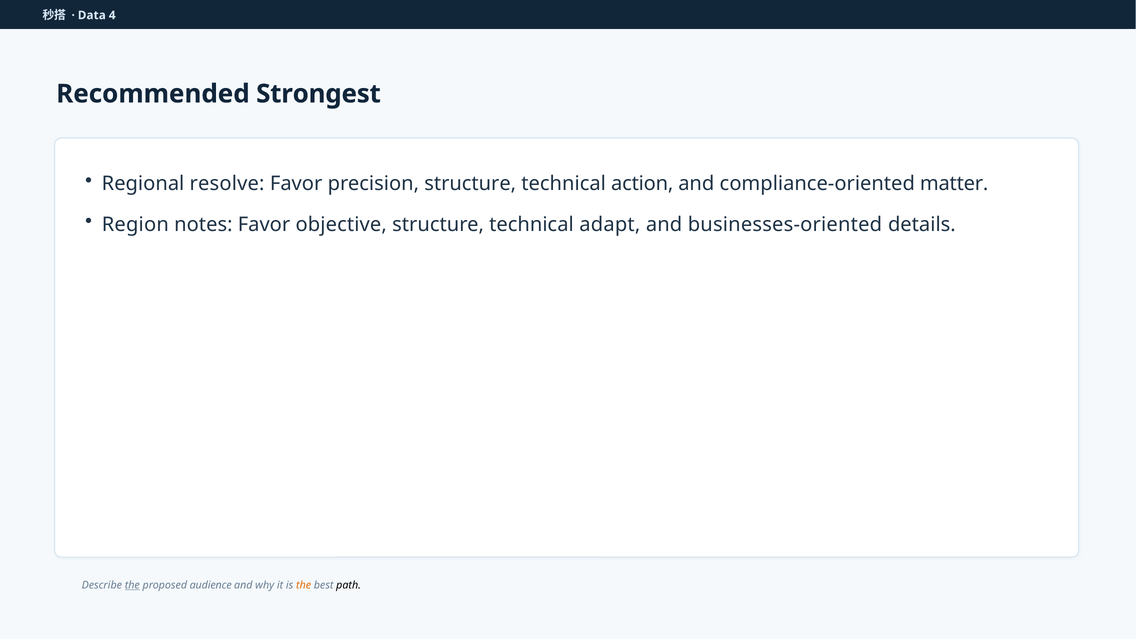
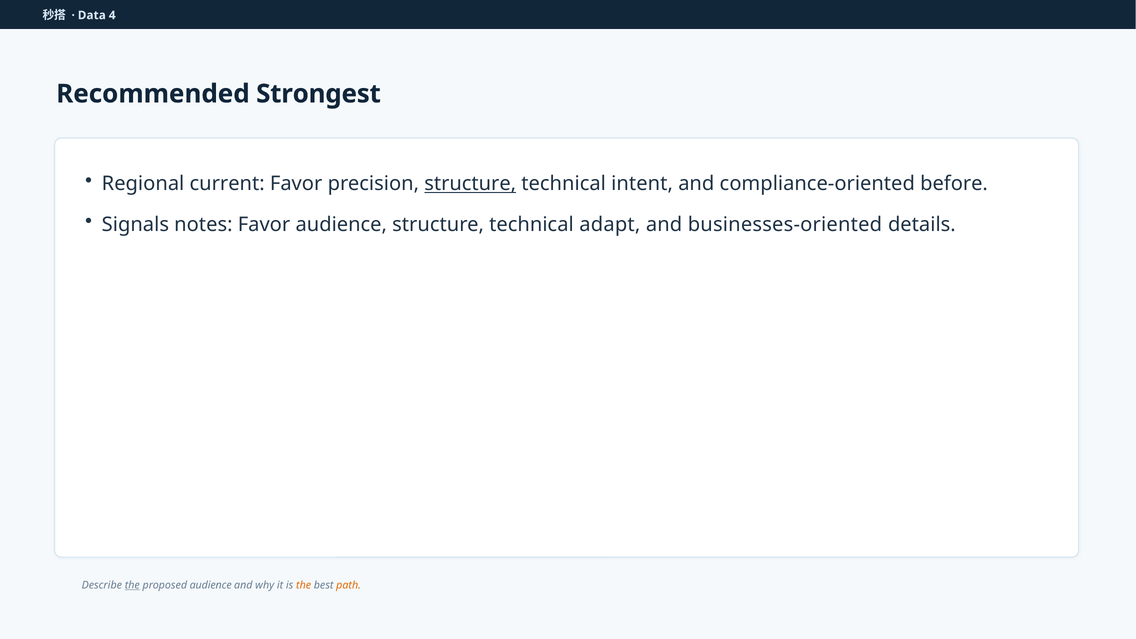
resolve: resolve -> current
structure at (470, 184) underline: none -> present
action: action -> intent
matter: matter -> before
Region: Region -> Signals
Favor objective: objective -> audience
path colour: black -> orange
